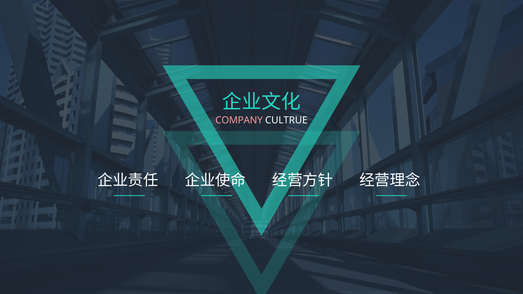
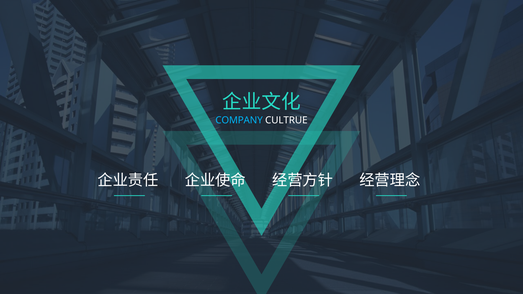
COMPANY colour: pink -> light blue
